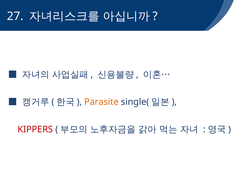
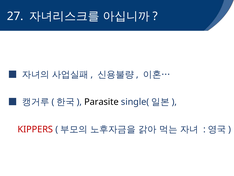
Parasite colour: orange -> black
